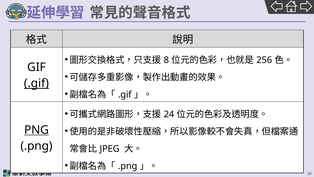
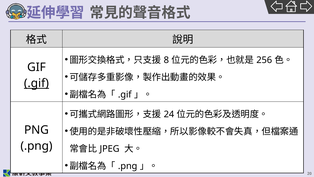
PNG underline: present -> none
